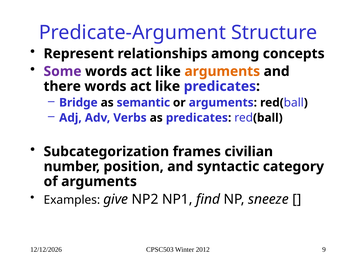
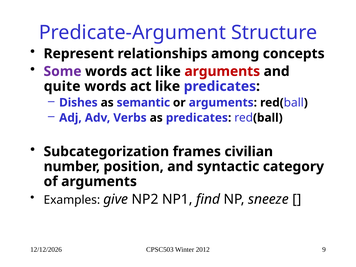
arguments at (222, 71) colour: orange -> red
there: there -> quite
Bridge: Bridge -> Dishes
